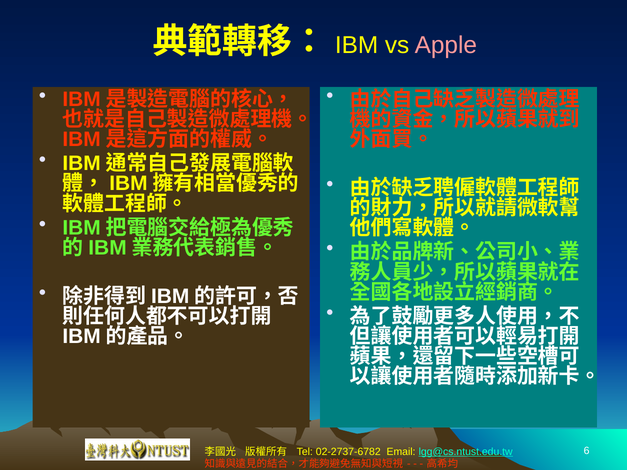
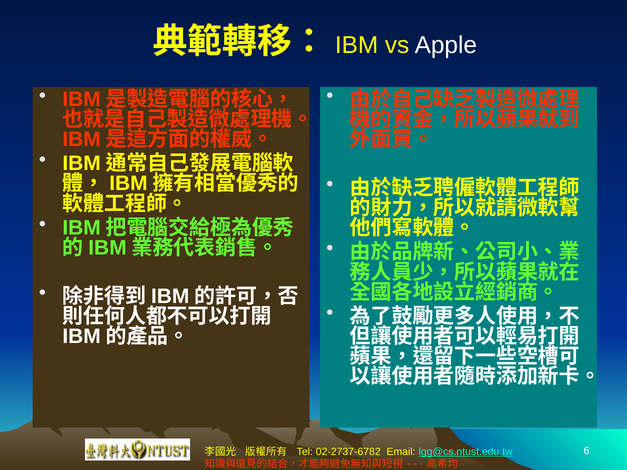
Apple colour: pink -> white
